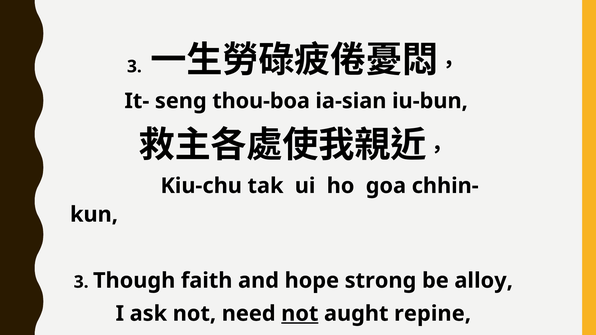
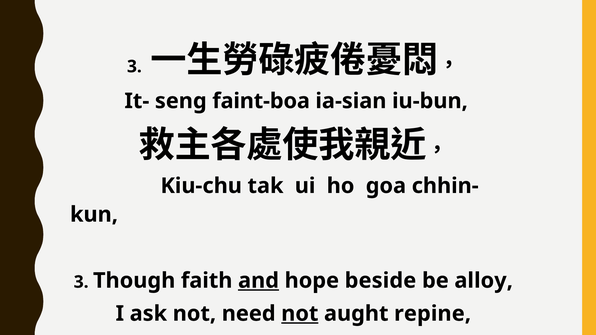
thou-boa: thou-boa -> faint-boa
and underline: none -> present
strong: strong -> beside
